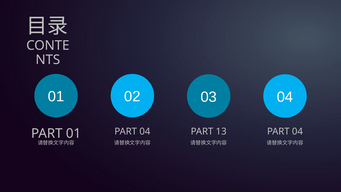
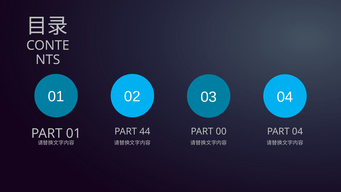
04 at (145, 131): 04 -> 44
13: 13 -> 00
